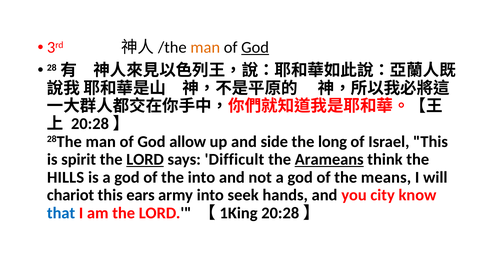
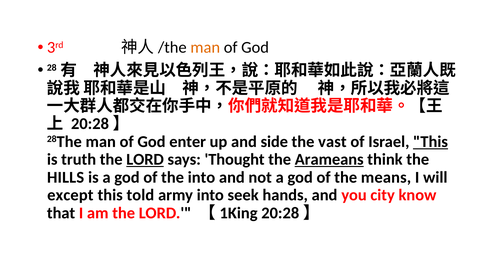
God at (255, 47) underline: present -> none
allow: allow -> enter
long: long -> vast
This at (431, 142) underline: none -> present
spirit: spirit -> truth
Difficult: Difficult -> Thought
chariot: chariot -> except
ears: ears -> told
that colour: blue -> black
